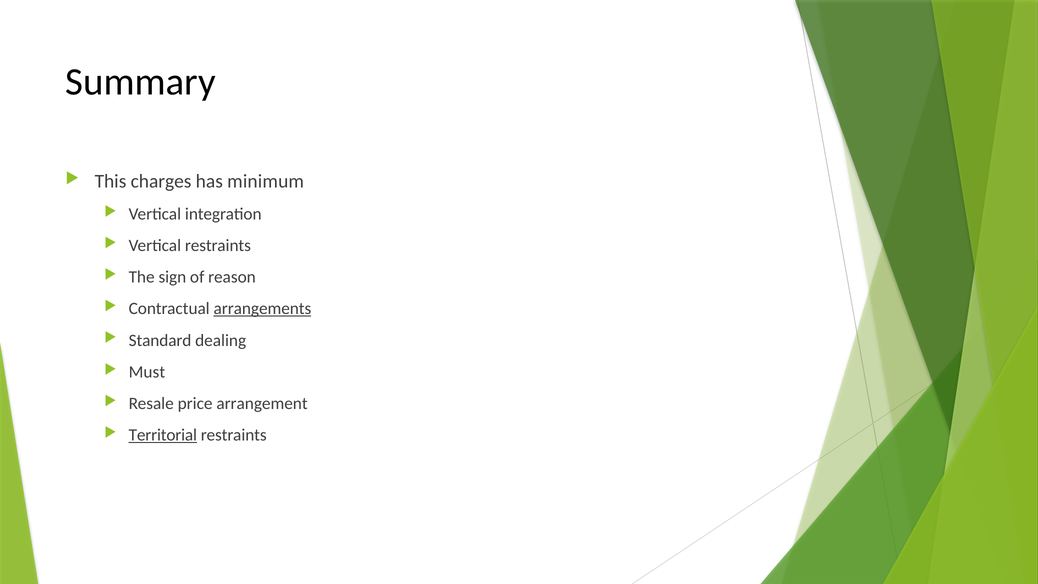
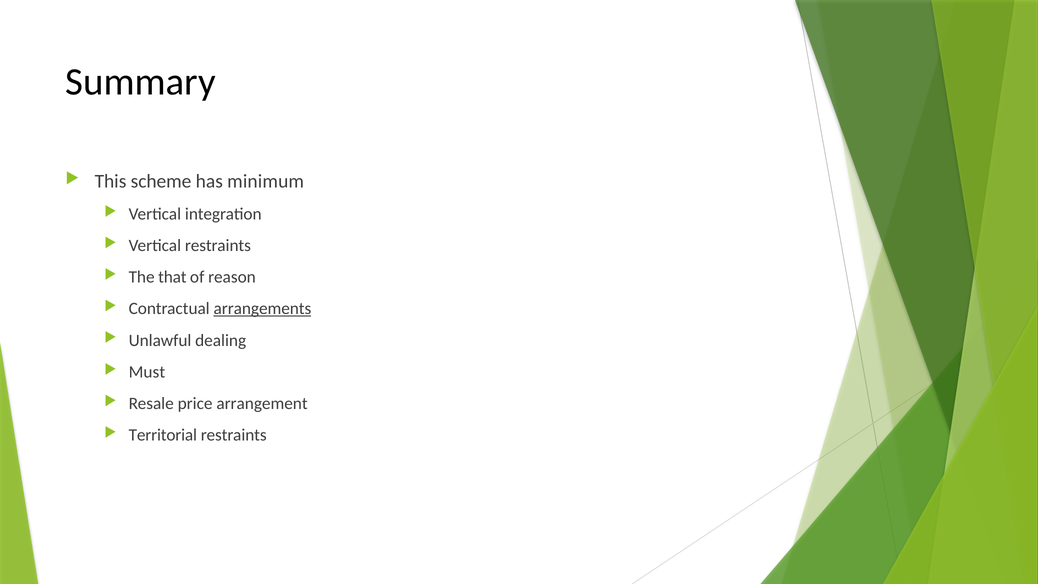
charges: charges -> scheme
sign: sign -> that
Standard: Standard -> Unlawful
Territorial underline: present -> none
